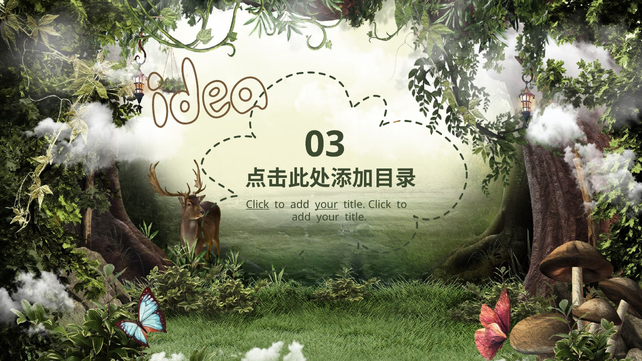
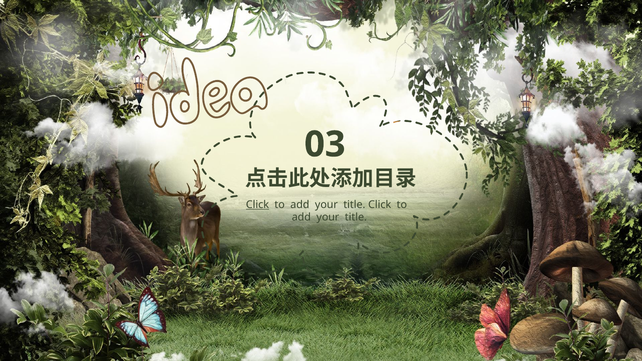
your at (326, 205) underline: present -> none
